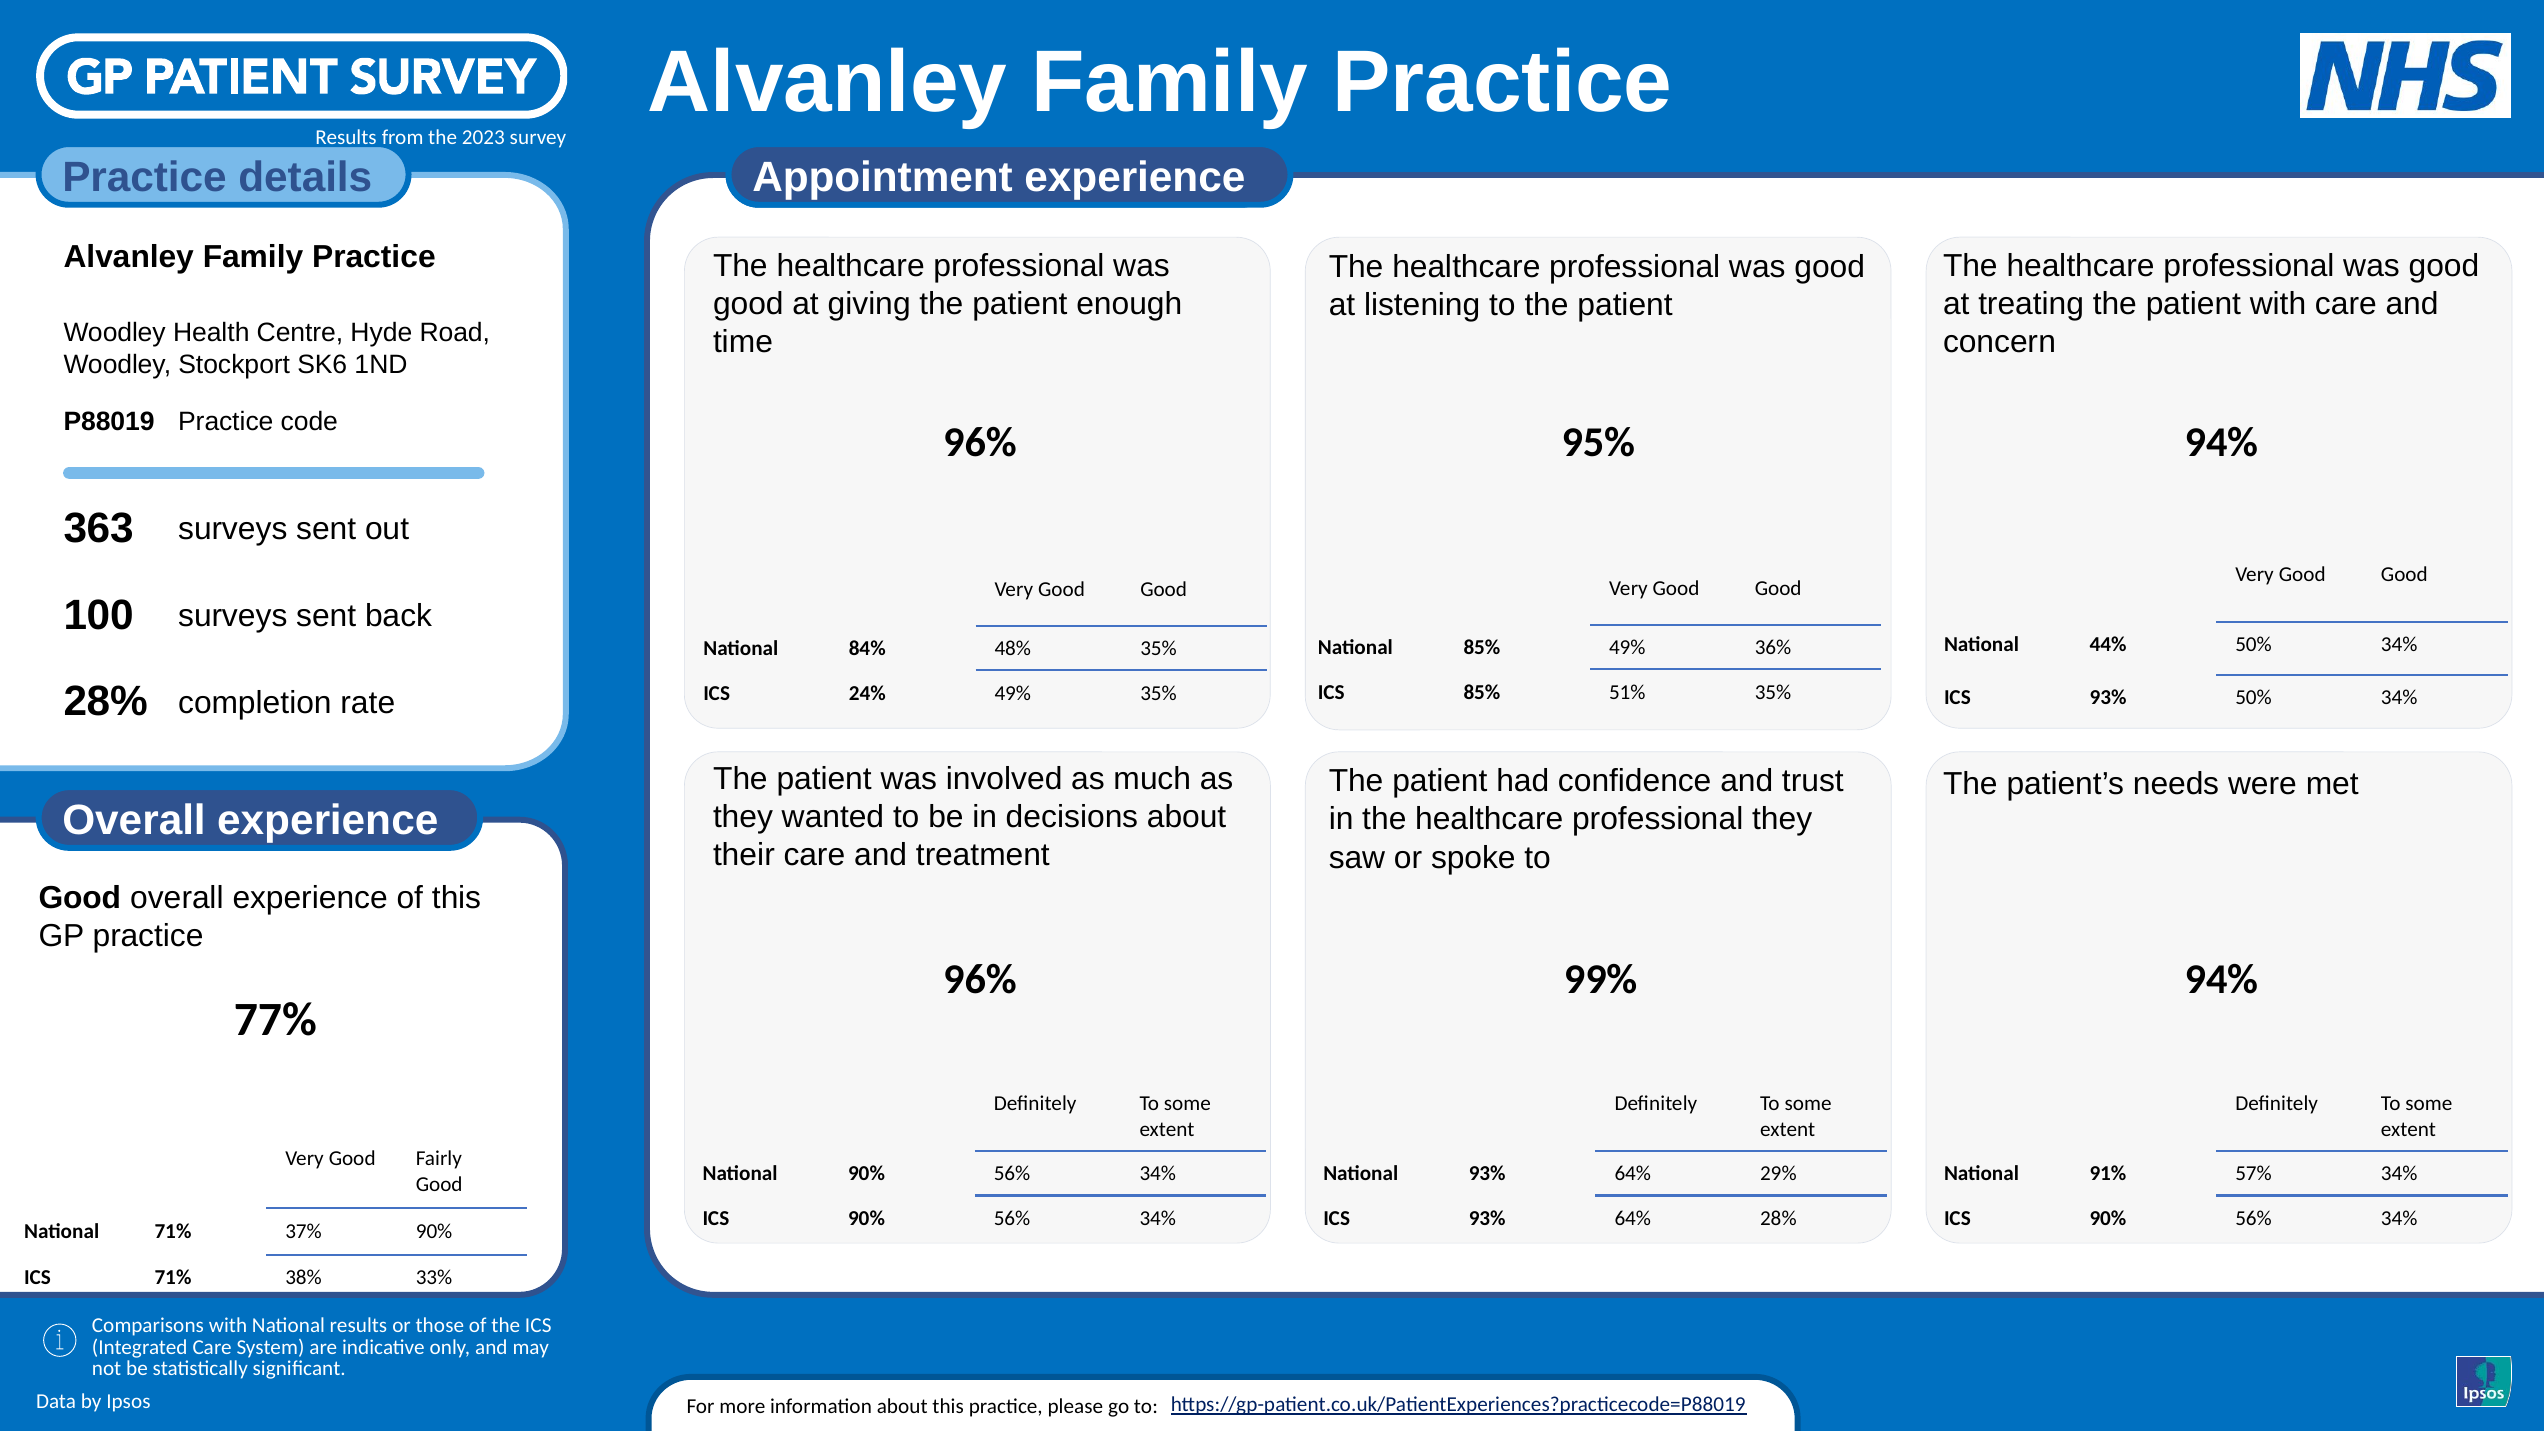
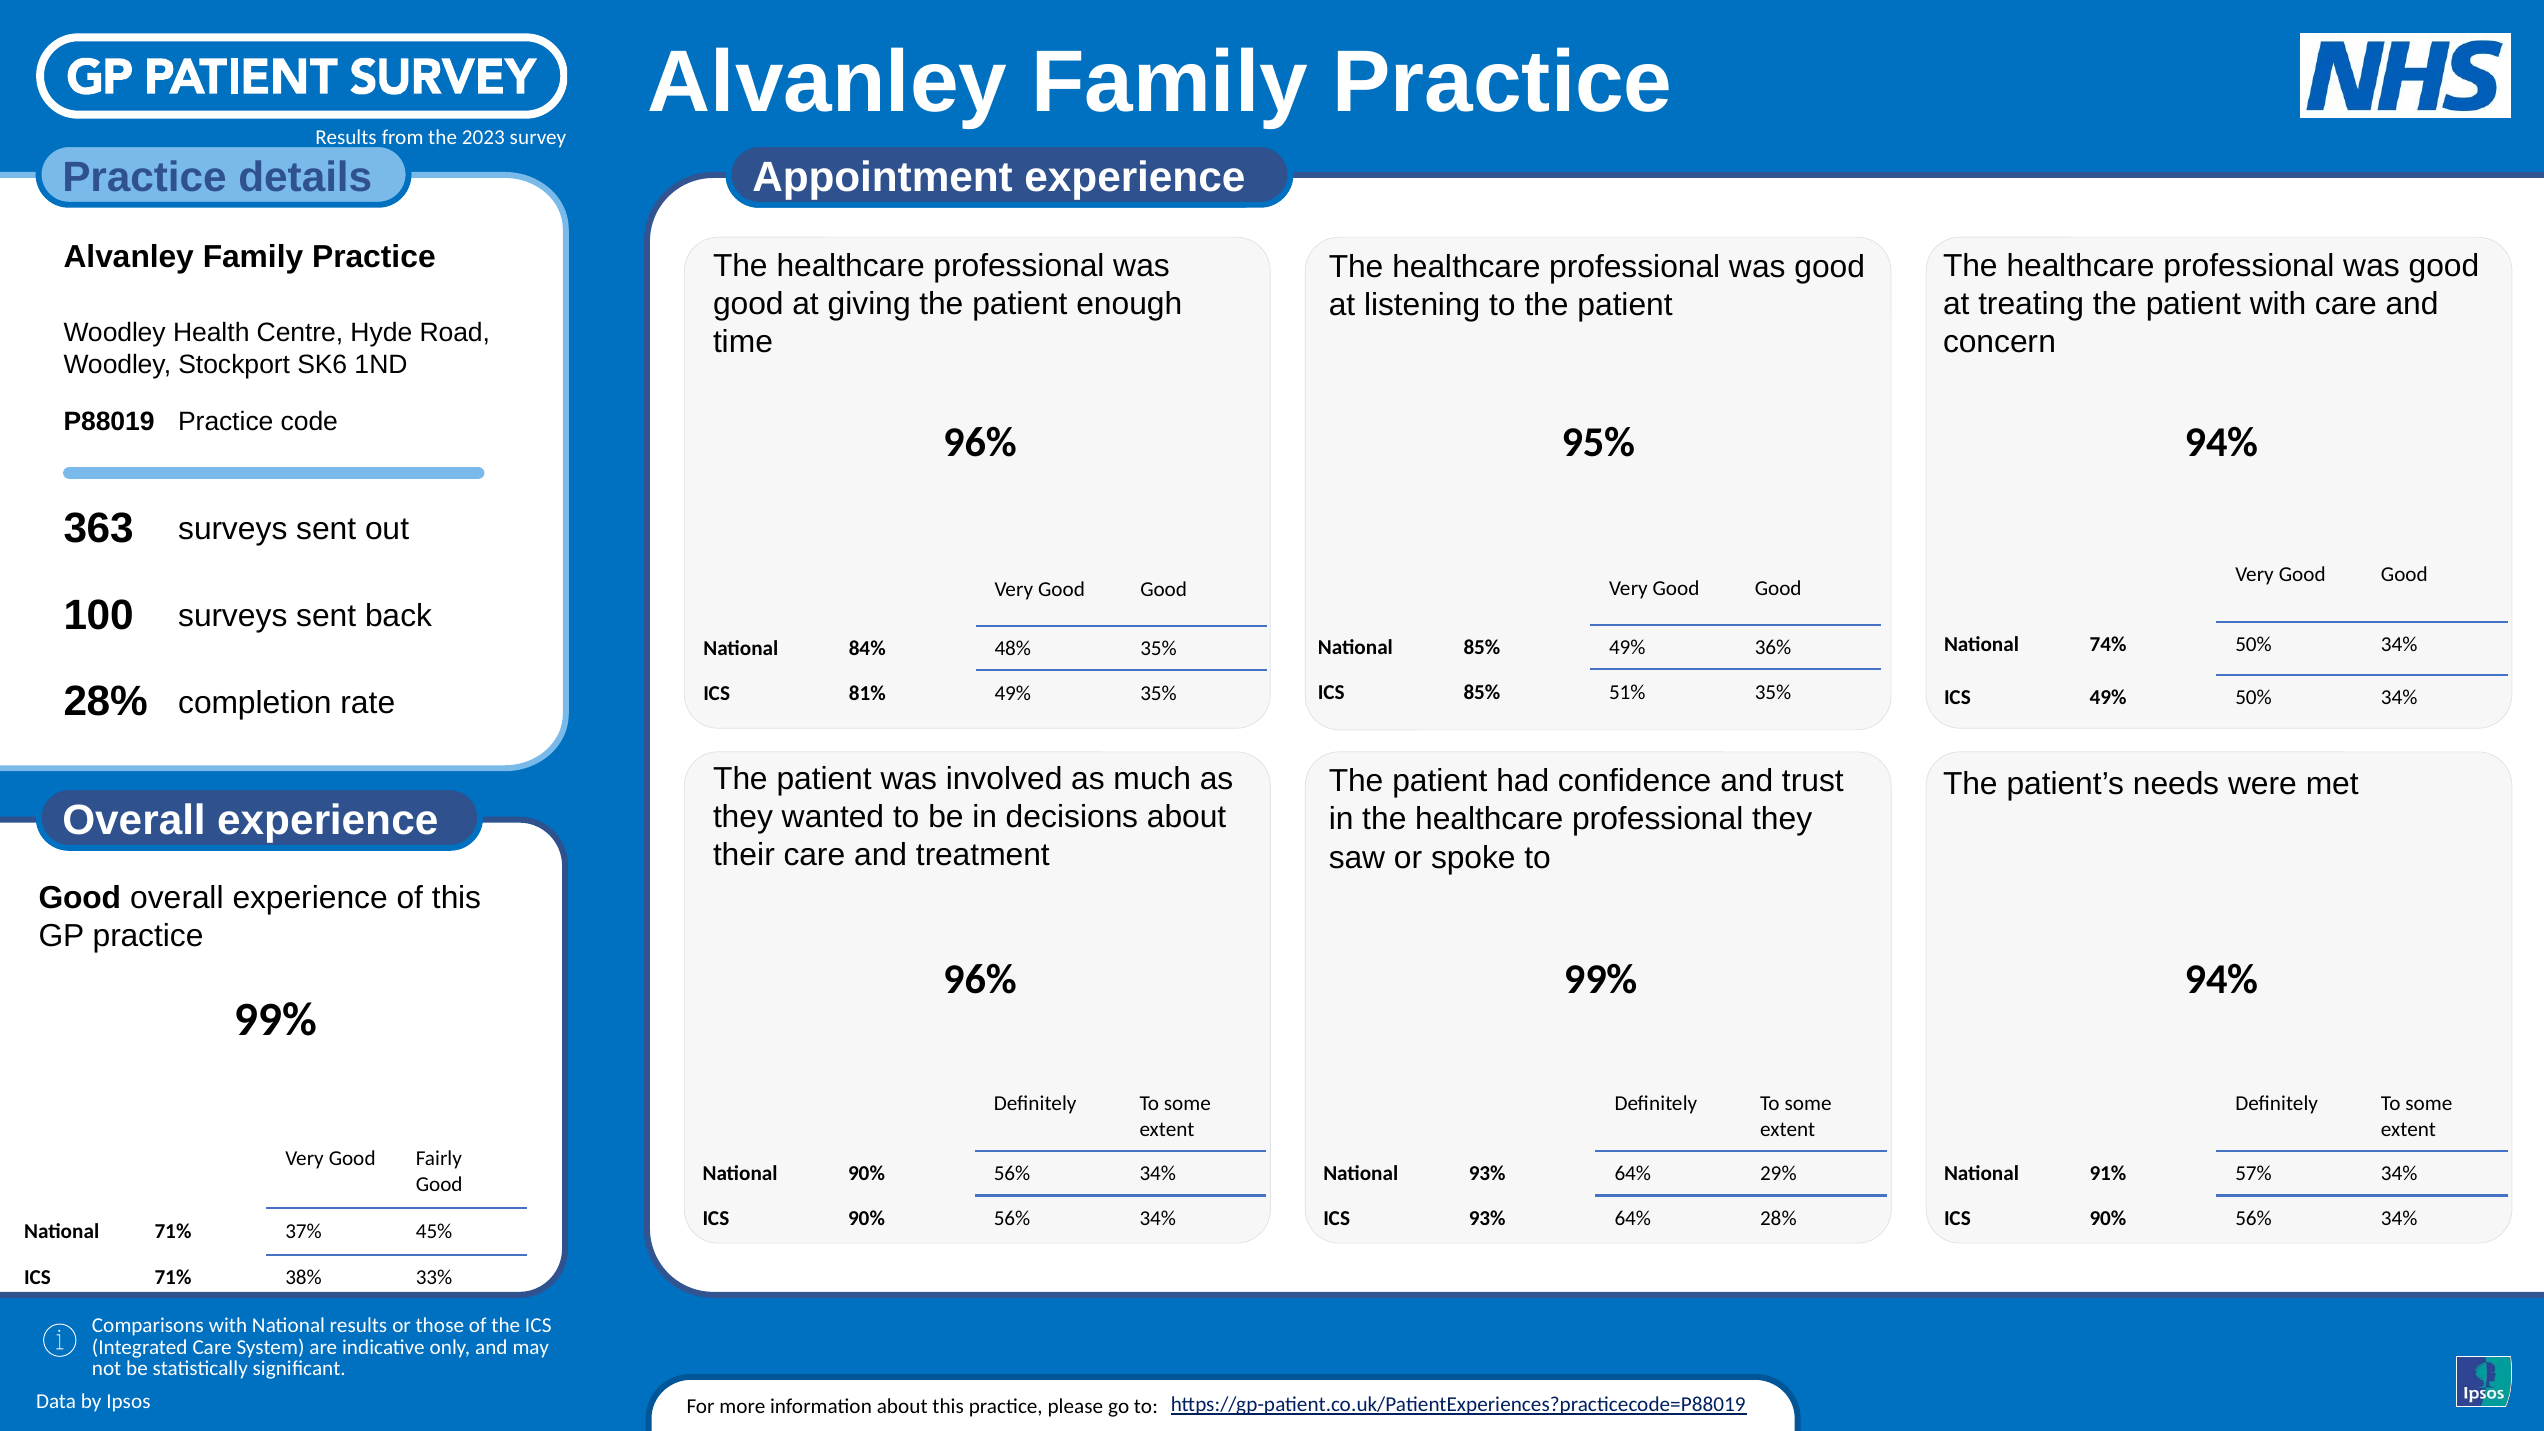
44%: 44% -> 74%
24%: 24% -> 81%
93% at (2108, 698): 93% -> 49%
77% at (275, 1020): 77% -> 99%
37% 90%: 90% -> 45%
